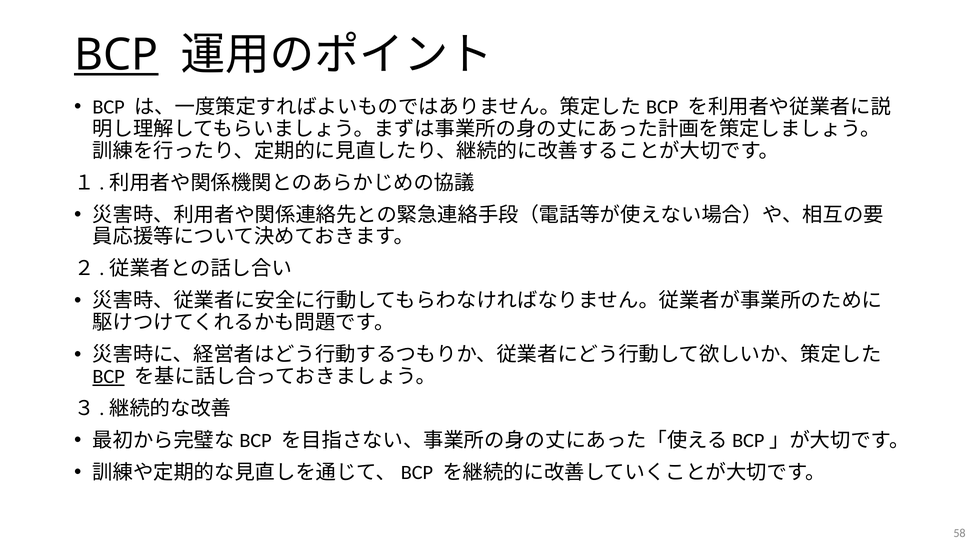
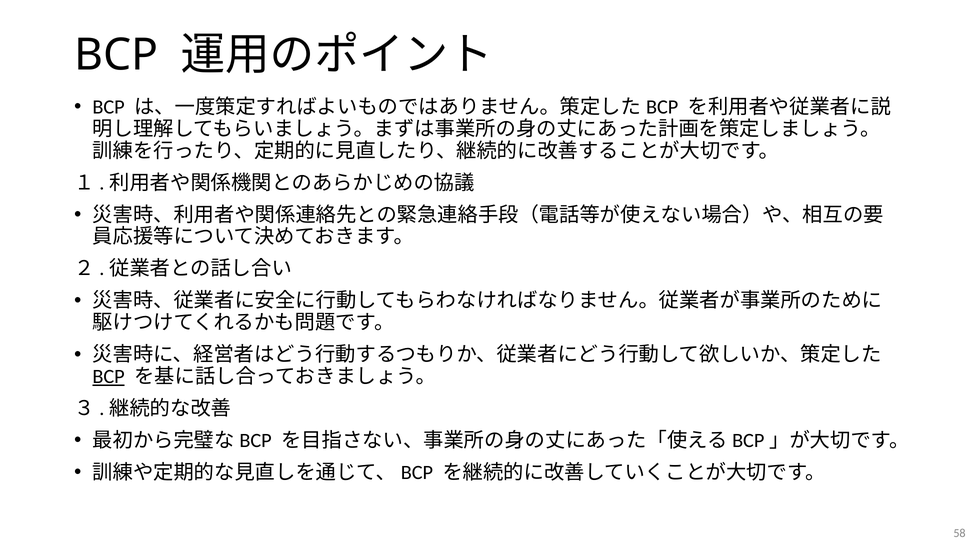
BCP at (116, 55) underline: present -> none
